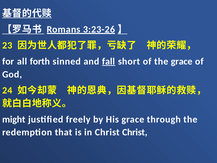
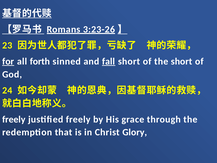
for underline: none -> present
the grace: grace -> short
might at (14, 119): might -> freely
Christ Christ: Christ -> Glory
